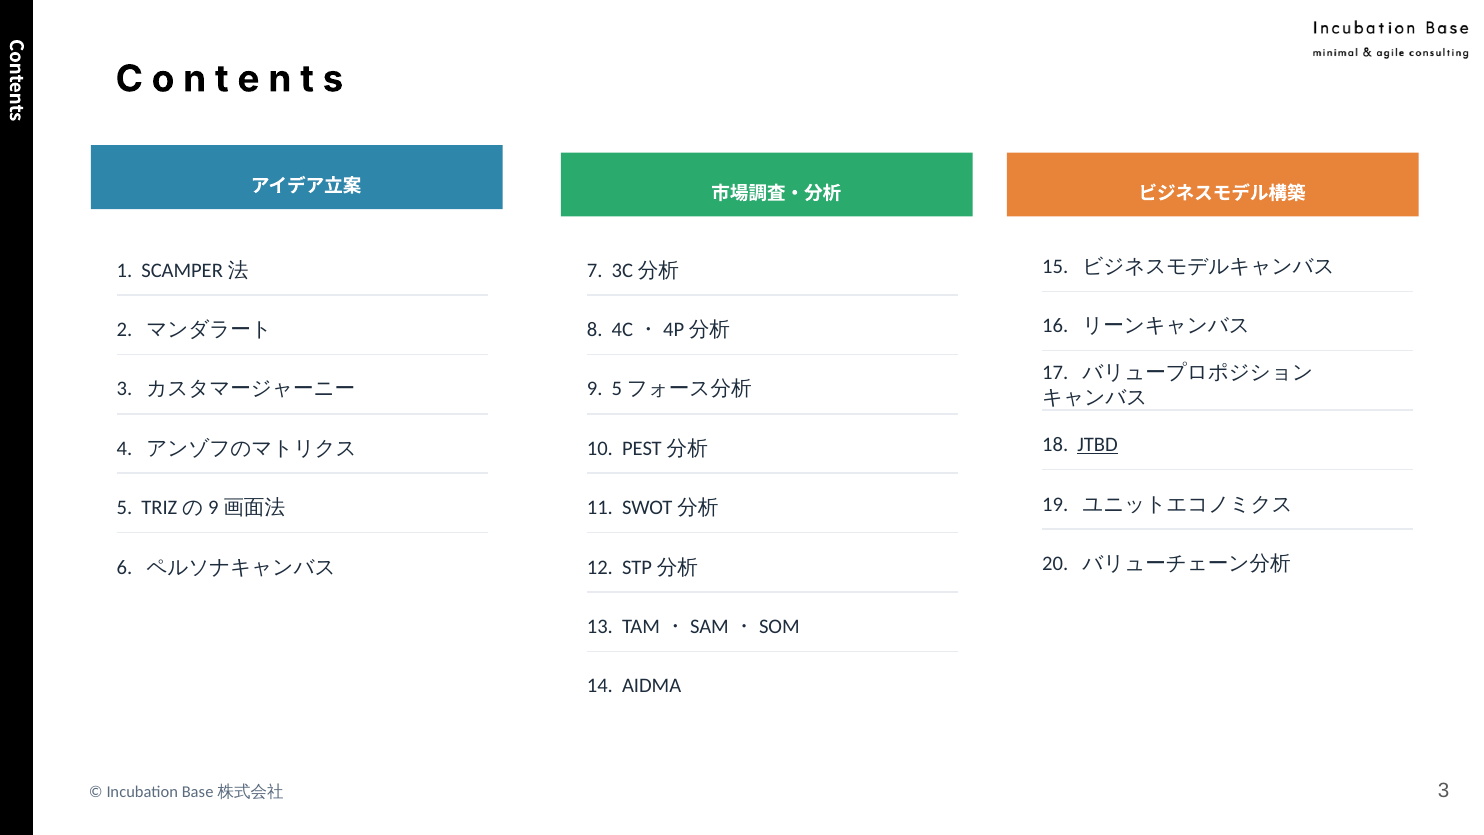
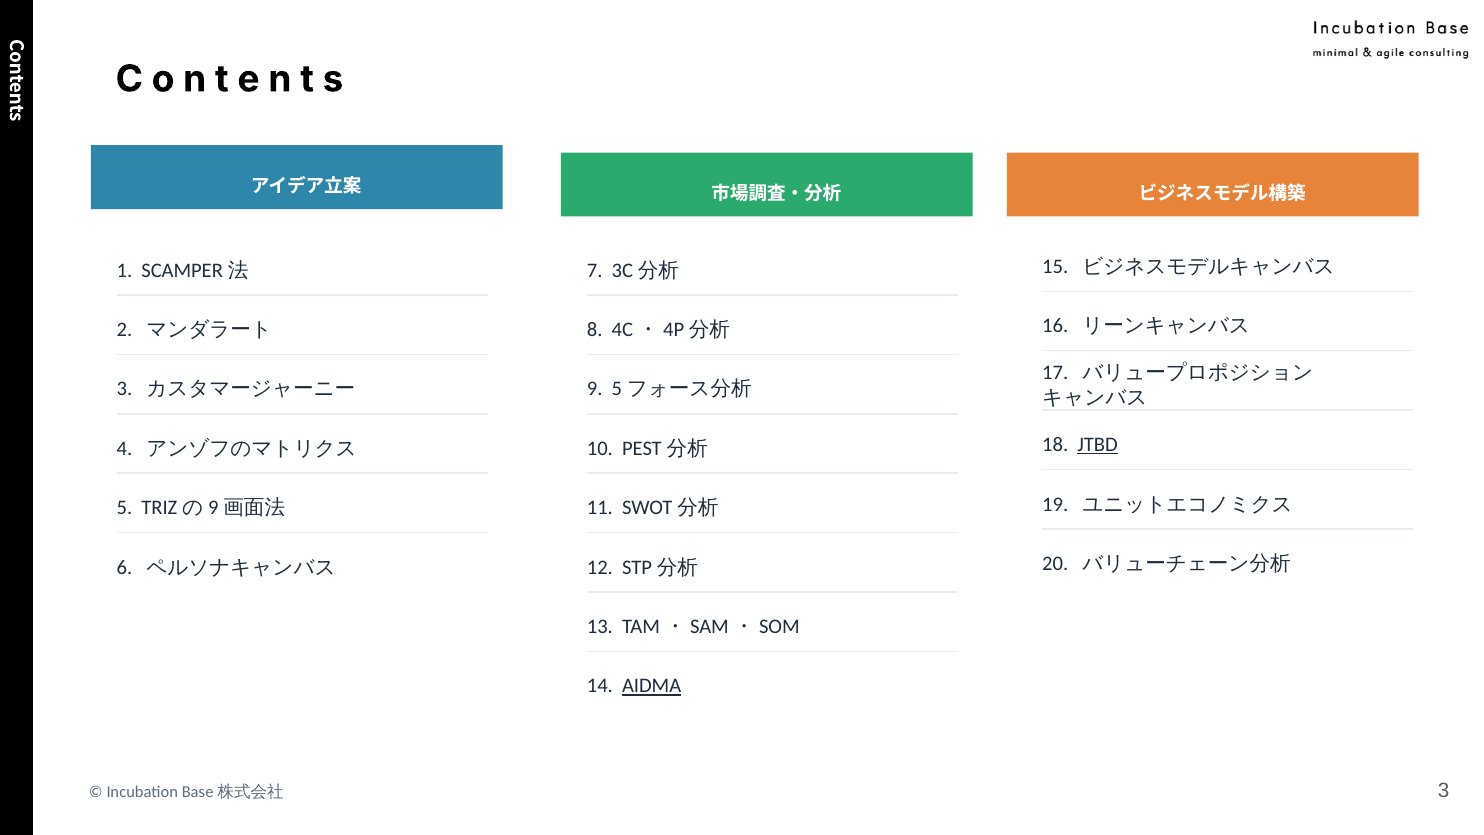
AIDMA underline: none -> present
